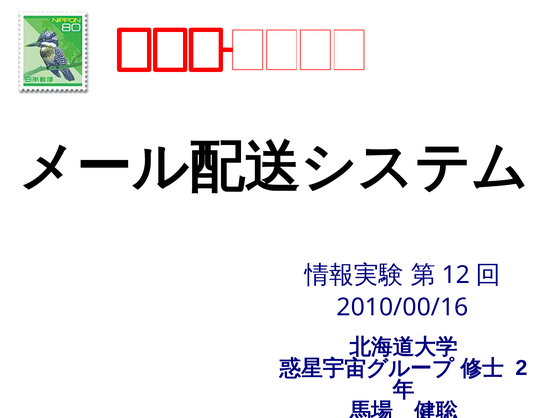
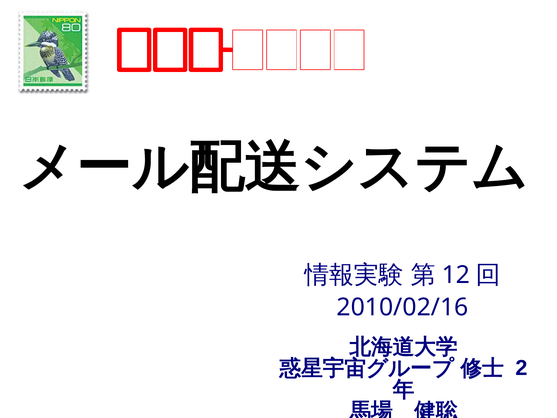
2010/00/16: 2010/00/16 -> 2010/02/16
